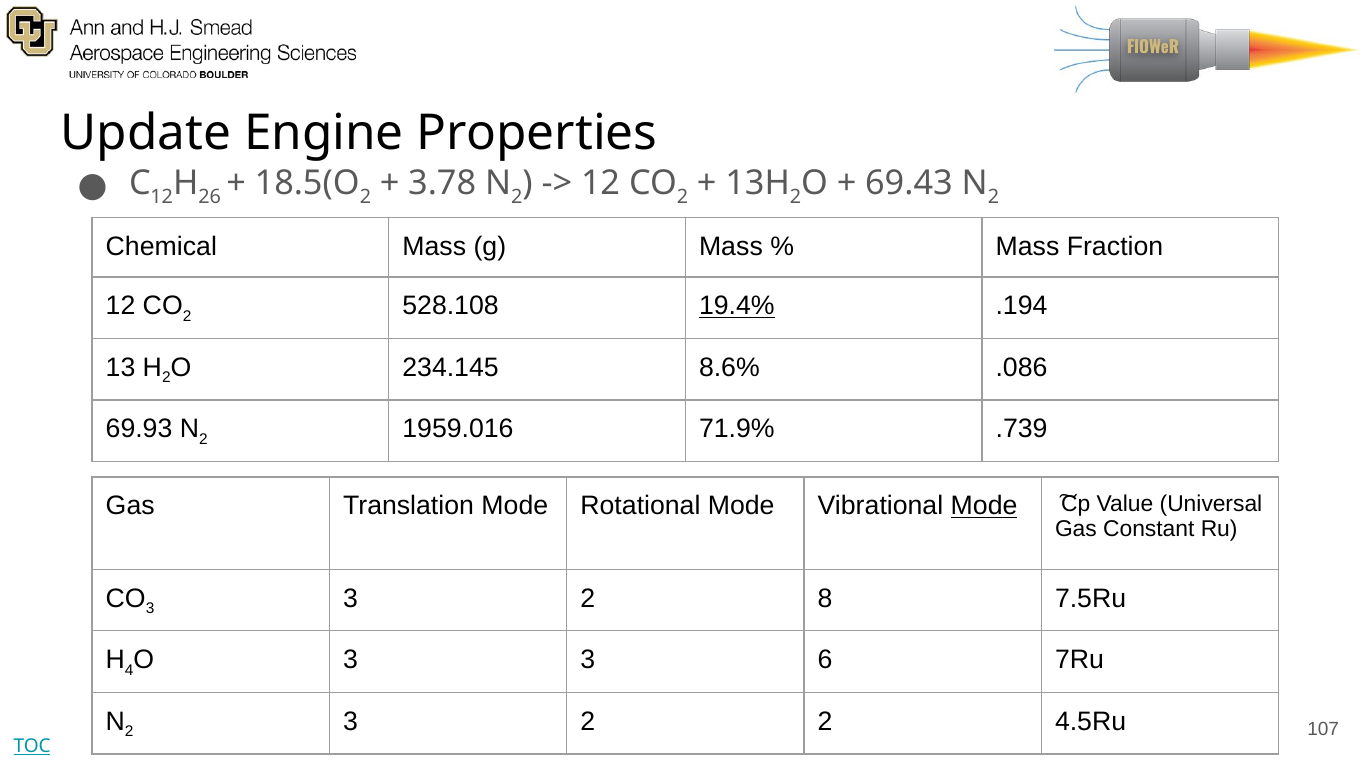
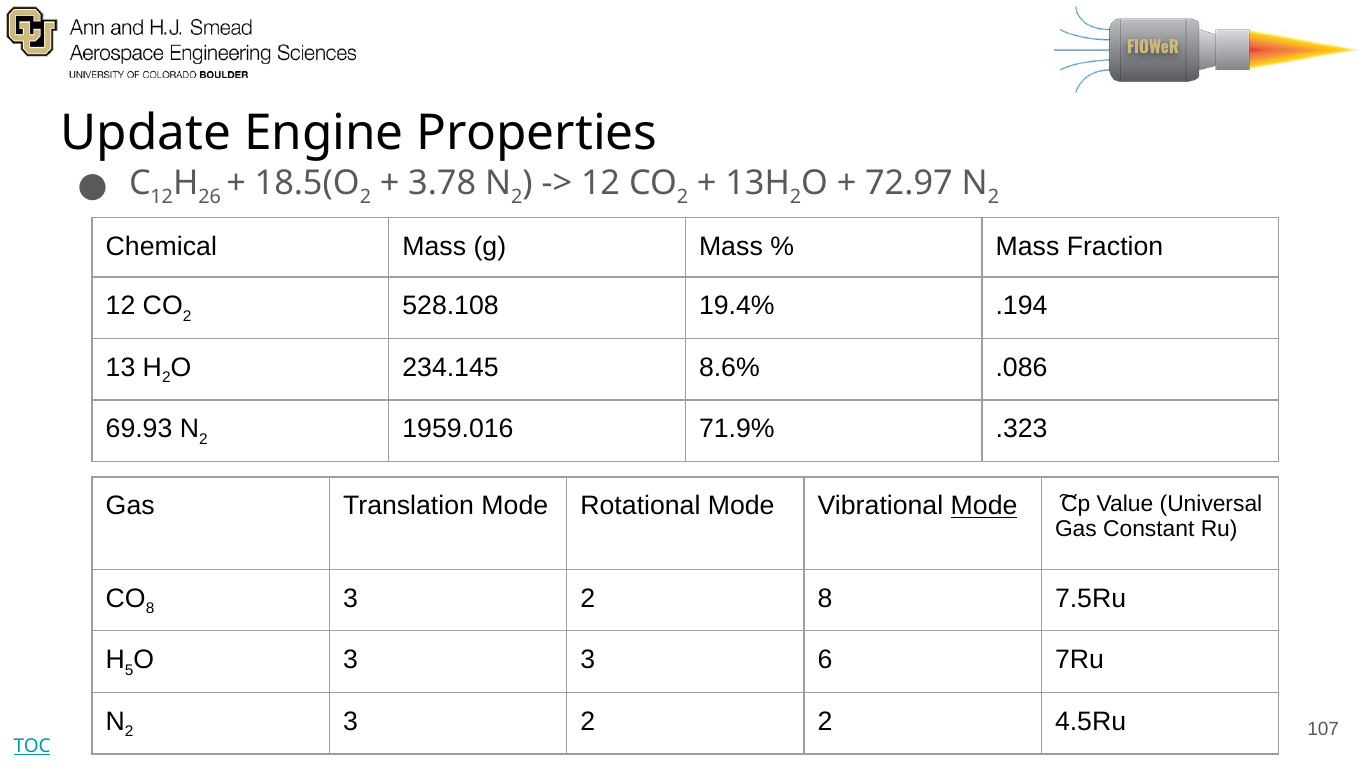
69.43: 69.43 -> 72.97
19.4% underline: present -> none
.739: .739 -> .323
3 at (150, 609): 3 -> 8
4: 4 -> 5
